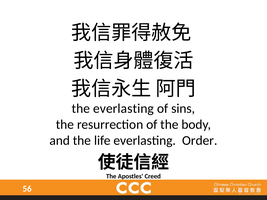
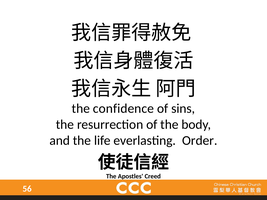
the everlasting: everlasting -> confidence
